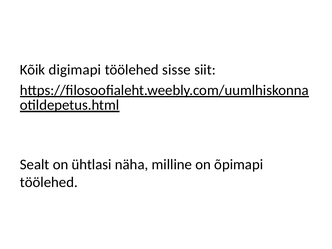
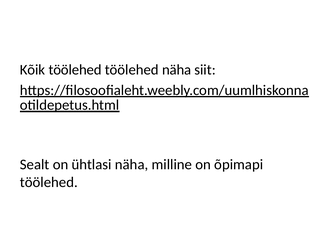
Kõik digimapi: digimapi -> töölehed
töölehed sisse: sisse -> näha
